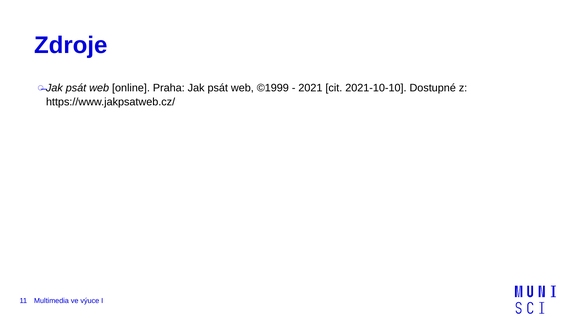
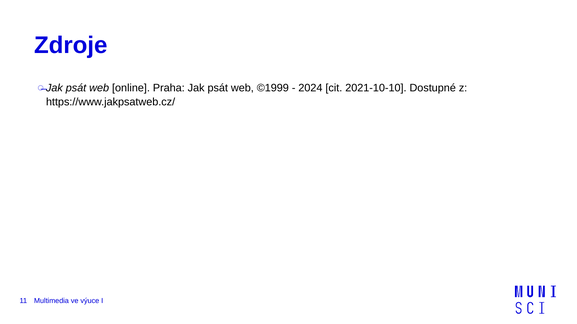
2021: 2021 -> 2024
